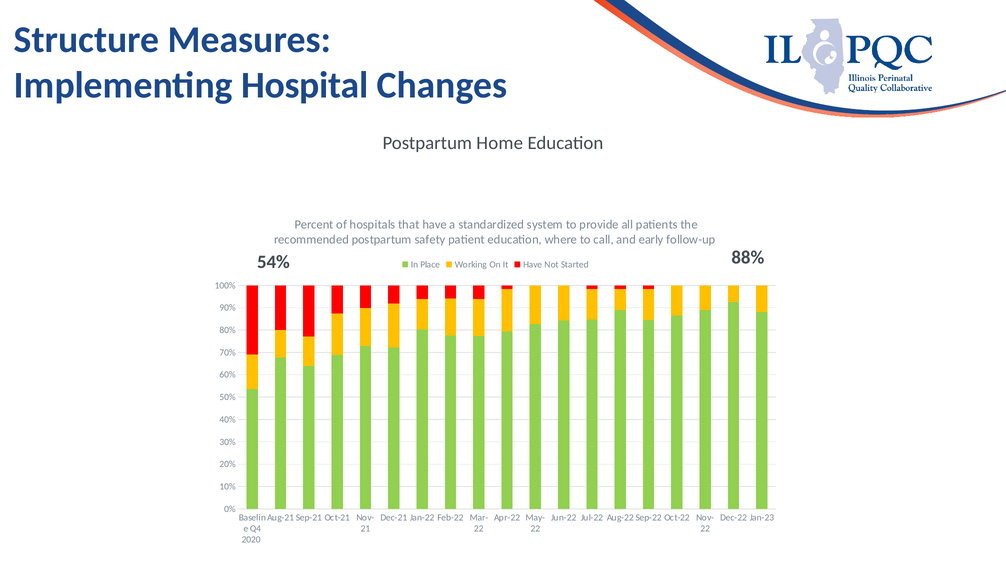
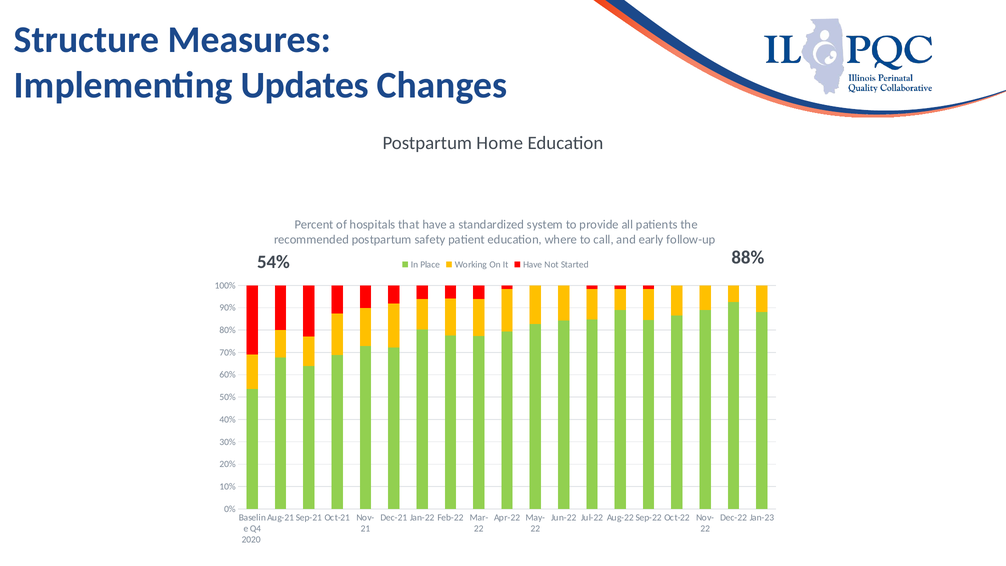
Hospital: Hospital -> Updates
